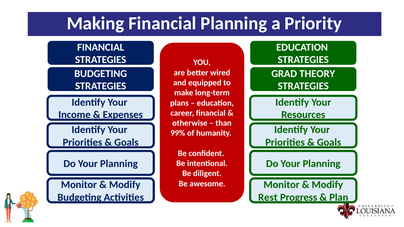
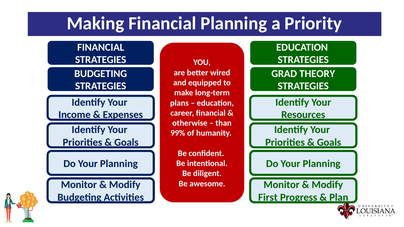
Rest: Rest -> First
